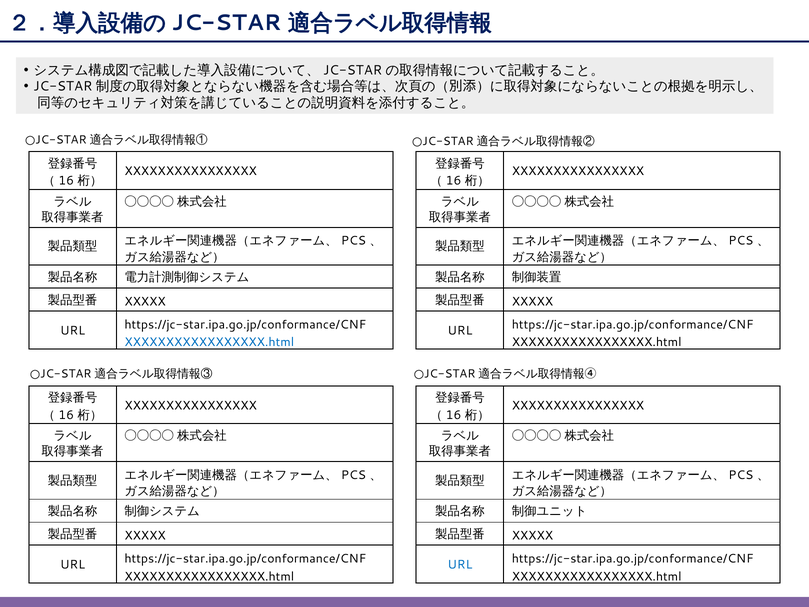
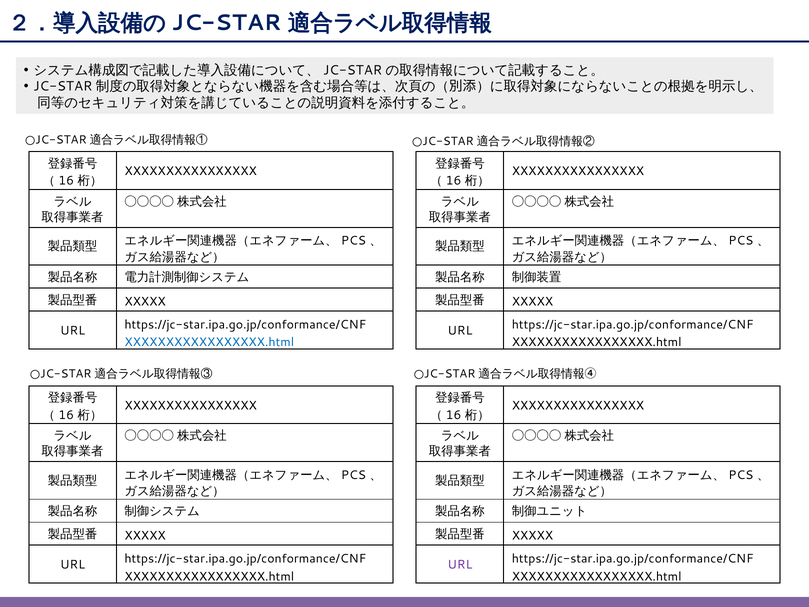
URL at (460, 565) colour: blue -> purple
